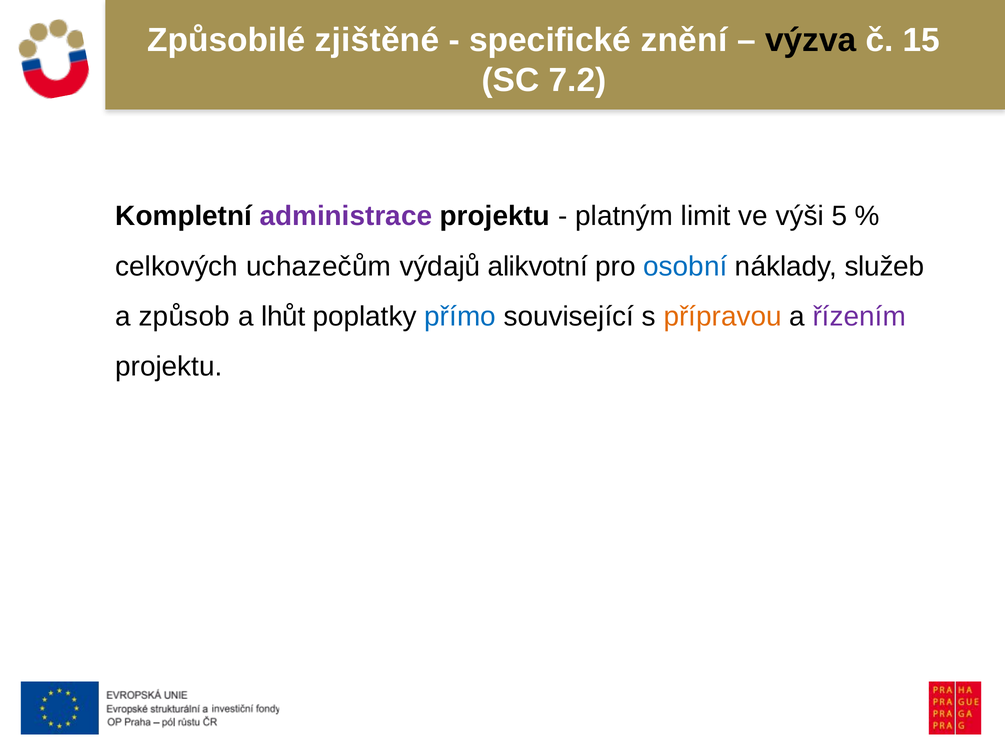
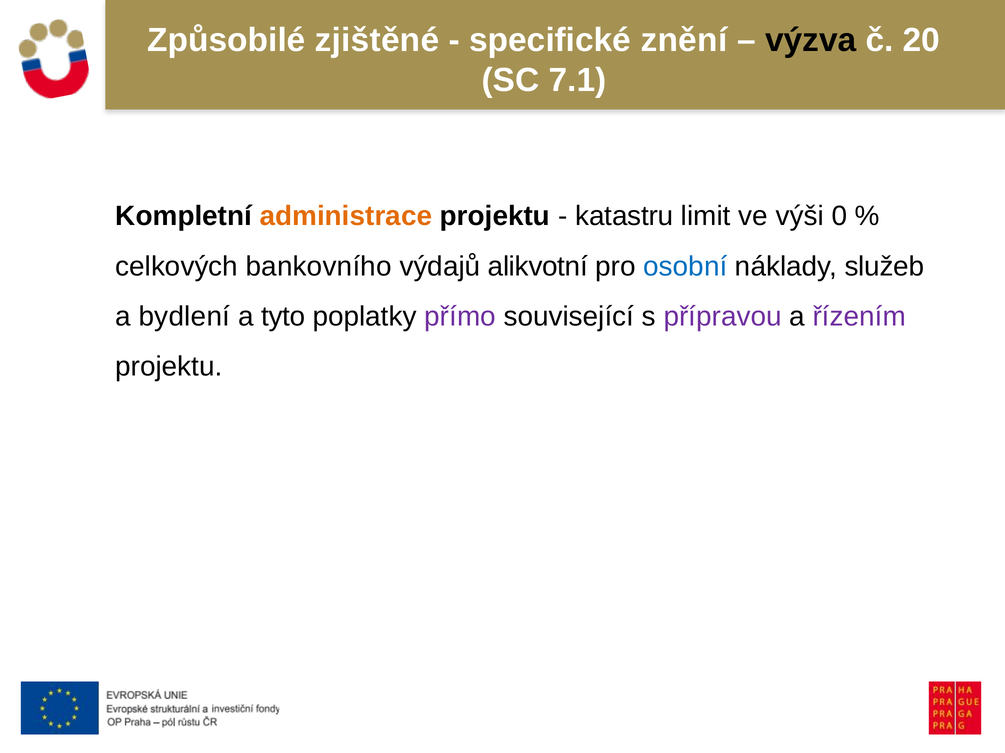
15: 15 -> 20
7.2: 7.2 -> 7.1
administrace colour: purple -> orange
platným: platným -> katastru
5: 5 -> 0
uchazečům: uchazečům -> bankovního
způsob: způsob -> bydlení
lhůt: lhůt -> tyto
přímo colour: blue -> purple
přípravou colour: orange -> purple
